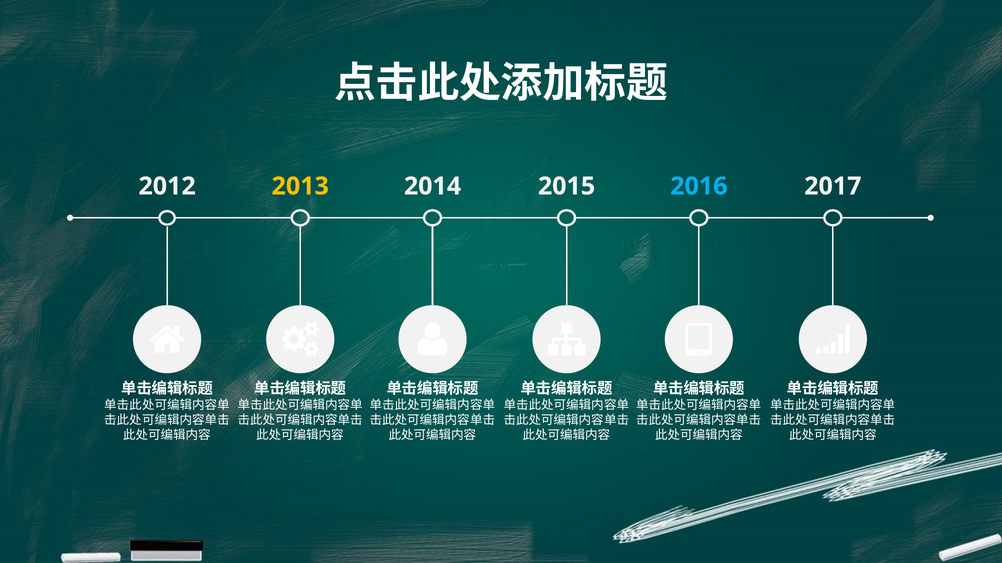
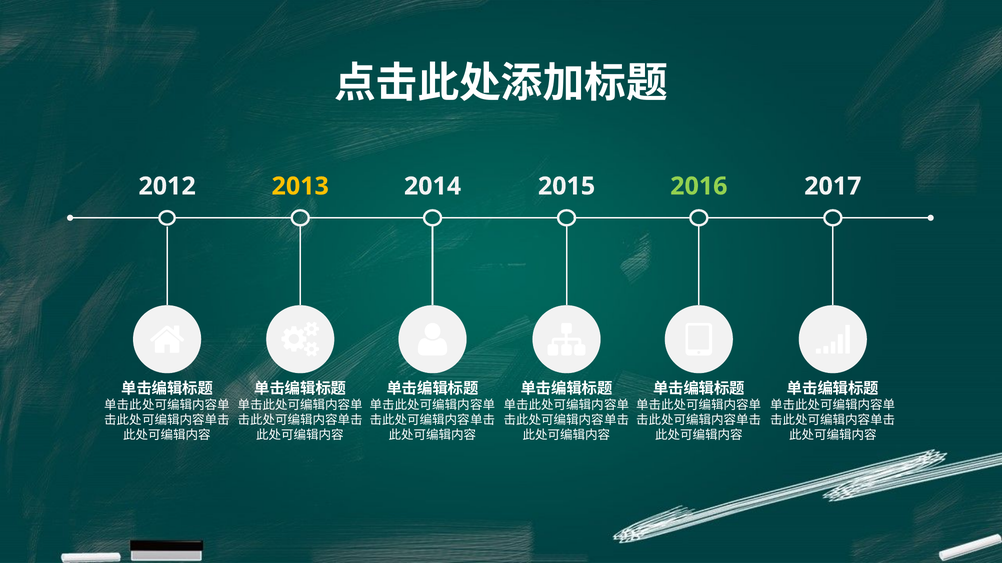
2016 colour: light blue -> light green
